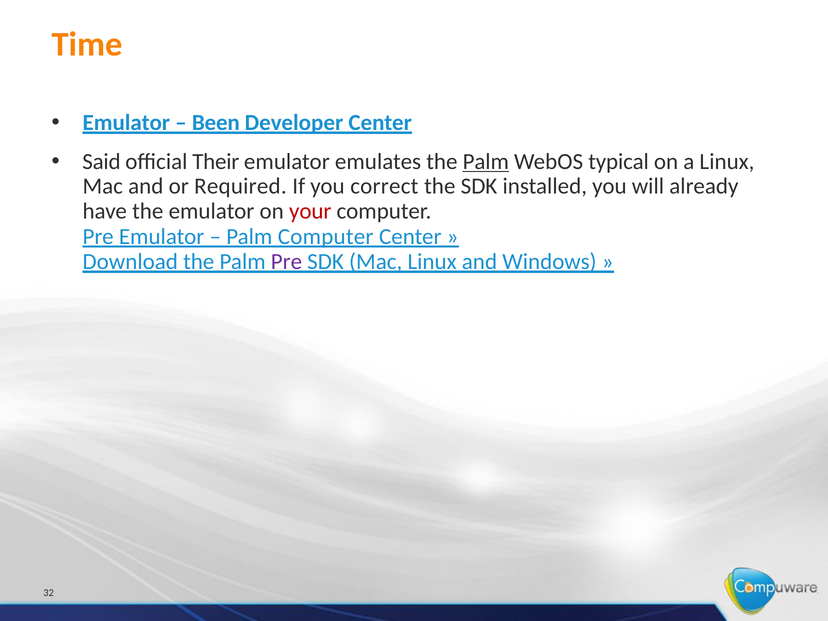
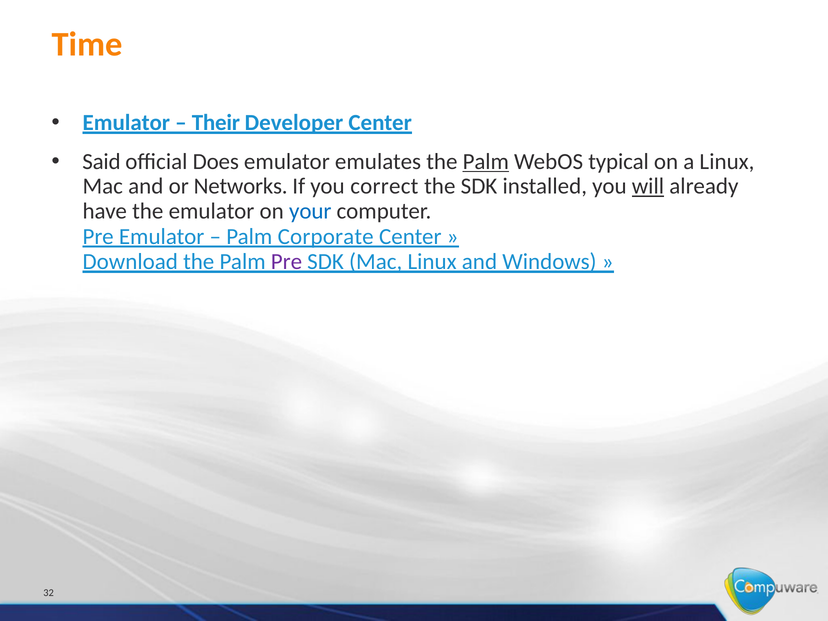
Been: Been -> Their
Their: Their -> Does
Required: Required -> Networks
will underline: none -> present
your colour: red -> blue
Palm Computer: Computer -> Corporate
